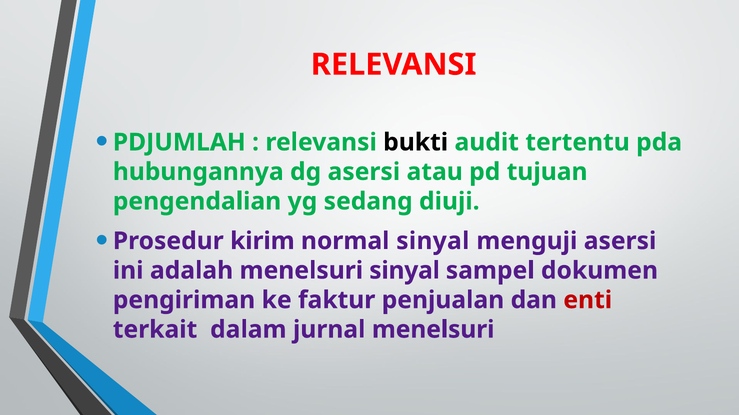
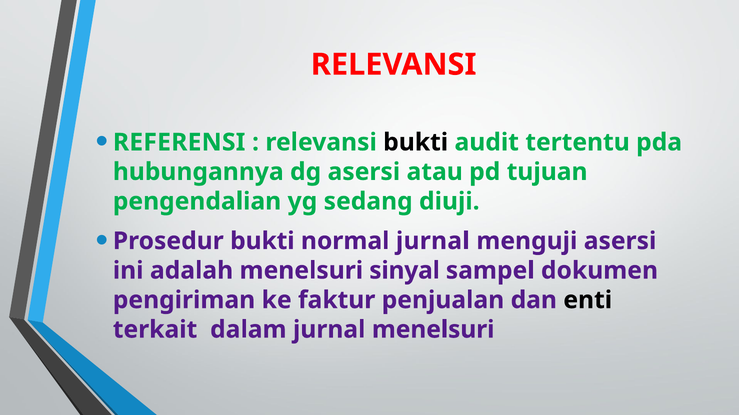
PDJUMLAH: PDJUMLAH -> REFERENSI
Prosedur kirim: kirim -> bukti
normal sinyal: sinyal -> jurnal
enti colour: red -> black
